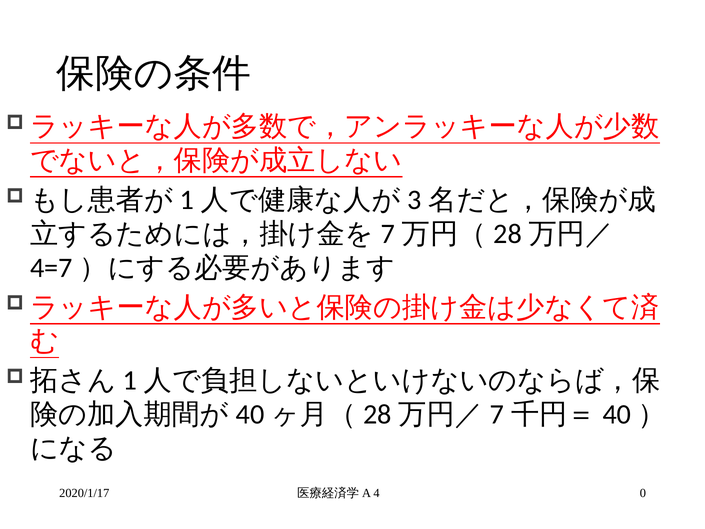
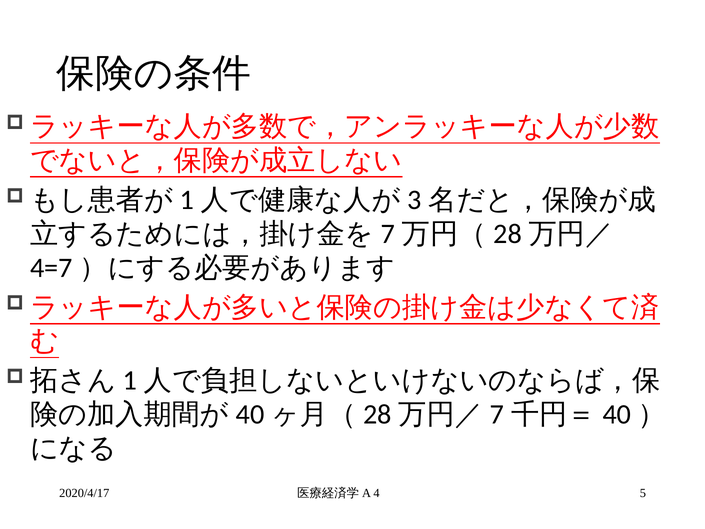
2020/1/17: 2020/1/17 -> 2020/4/17
0: 0 -> 5
